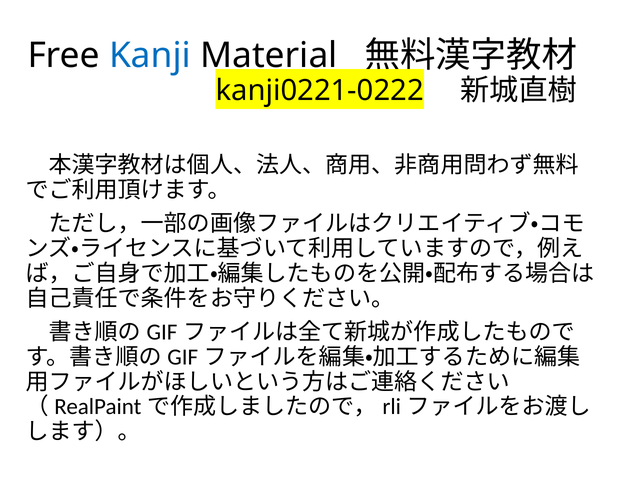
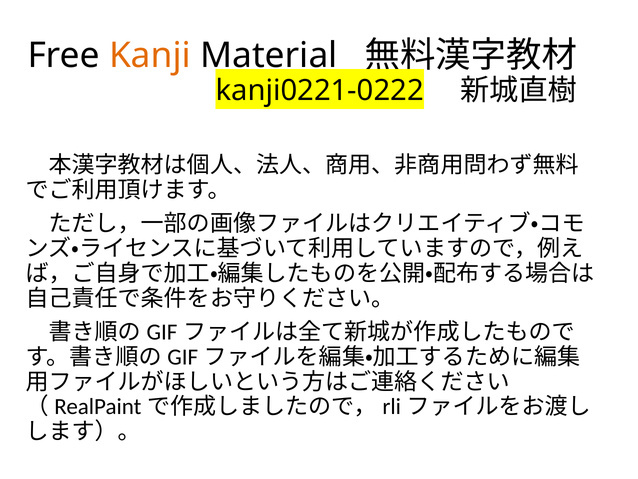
Kanji colour: blue -> orange
